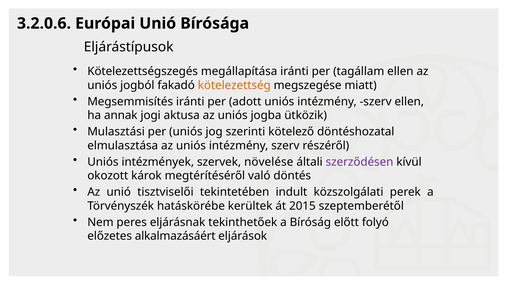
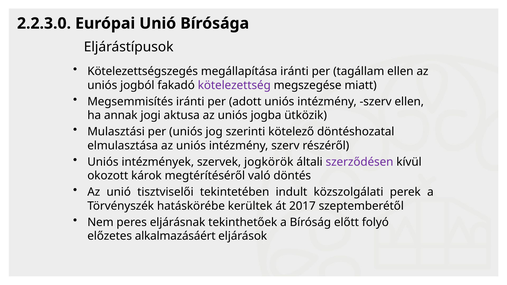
3.2.0.6: 3.2.0.6 -> 2.2.3.0
kötelezettség colour: orange -> purple
növelése: növelése -> jogkörök
2015: 2015 -> 2017
